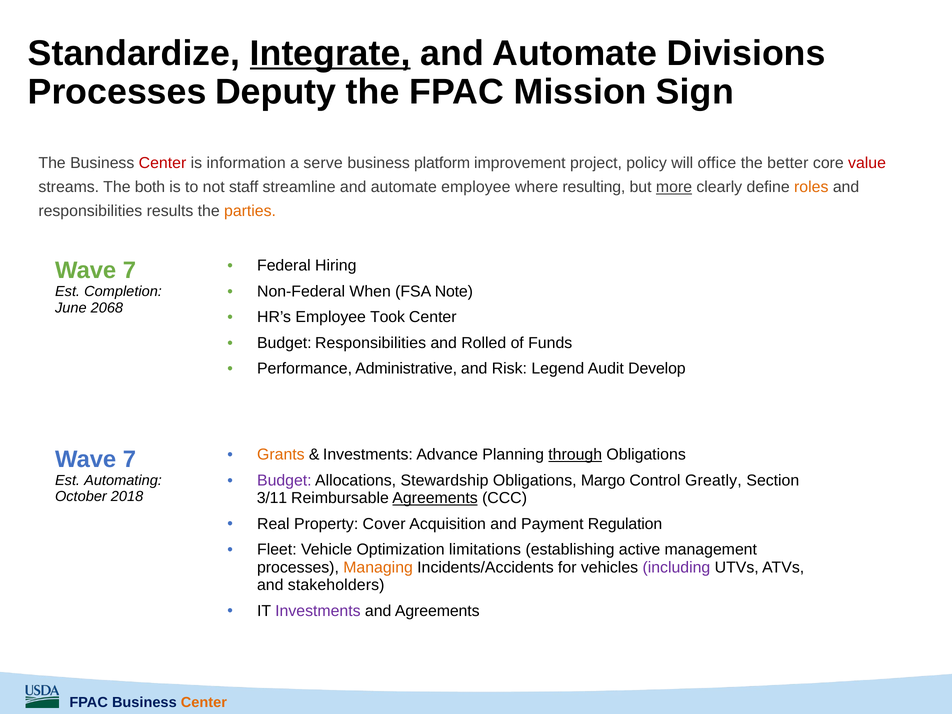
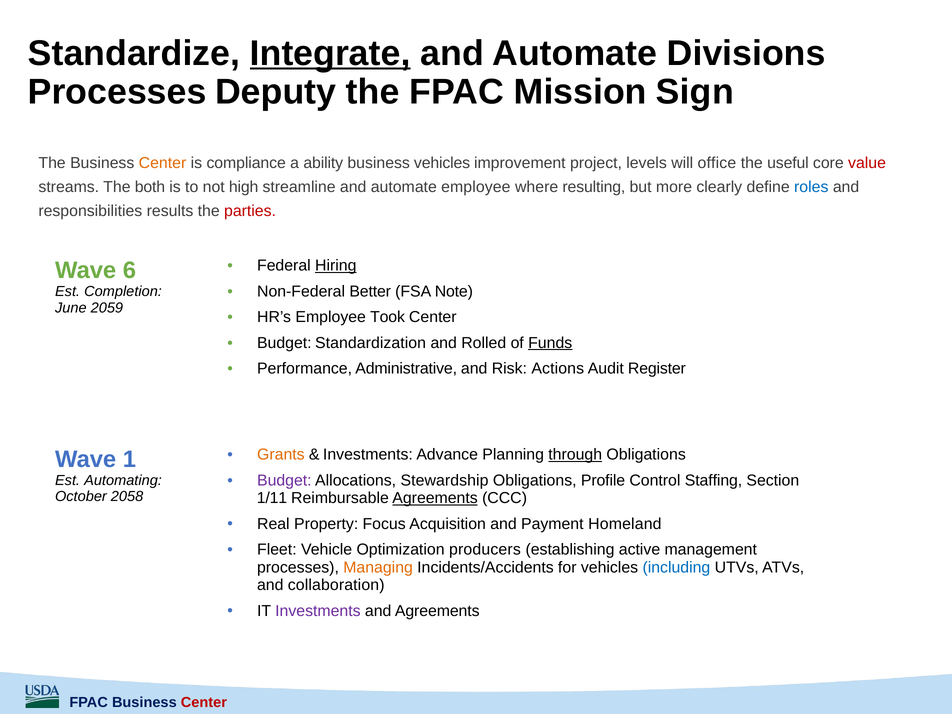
Center at (163, 163) colour: red -> orange
information: information -> compliance
serve: serve -> ability
business platform: platform -> vehicles
policy: policy -> levels
better: better -> useful
staff: staff -> high
more underline: present -> none
roles colour: orange -> blue
parties colour: orange -> red
Hiring underline: none -> present
7 at (129, 270): 7 -> 6
When: When -> Better
2068: 2068 -> 2059
Budget Responsibilities: Responsibilities -> Standardization
Funds underline: none -> present
Legend: Legend -> Actions
Develop: Develop -> Register
7 at (129, 459): 7 -> 1
Margo: Margo -> Profile
Greatly: Greatly -> Staffing
2018: 2018 -> 2058
3/11: 3/11 -> 1/11
Cover: Cover -> Focus
Regulation: Regulation -> Homeland
limitations: limitations -> producers
including colour: purple -> blue
stakeholders: stakeholders -> collaboration
Center at (204, 703) colour: orange -> red
